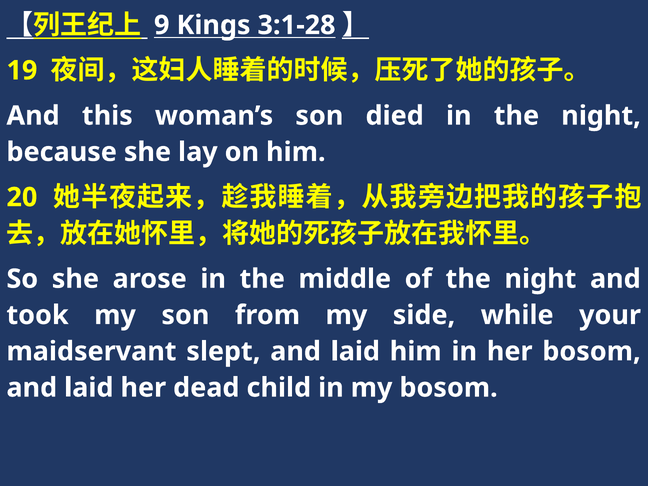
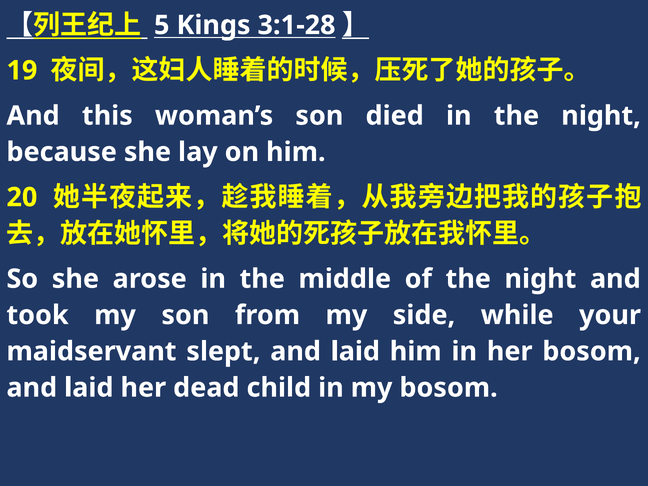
9: 9 -> 5
